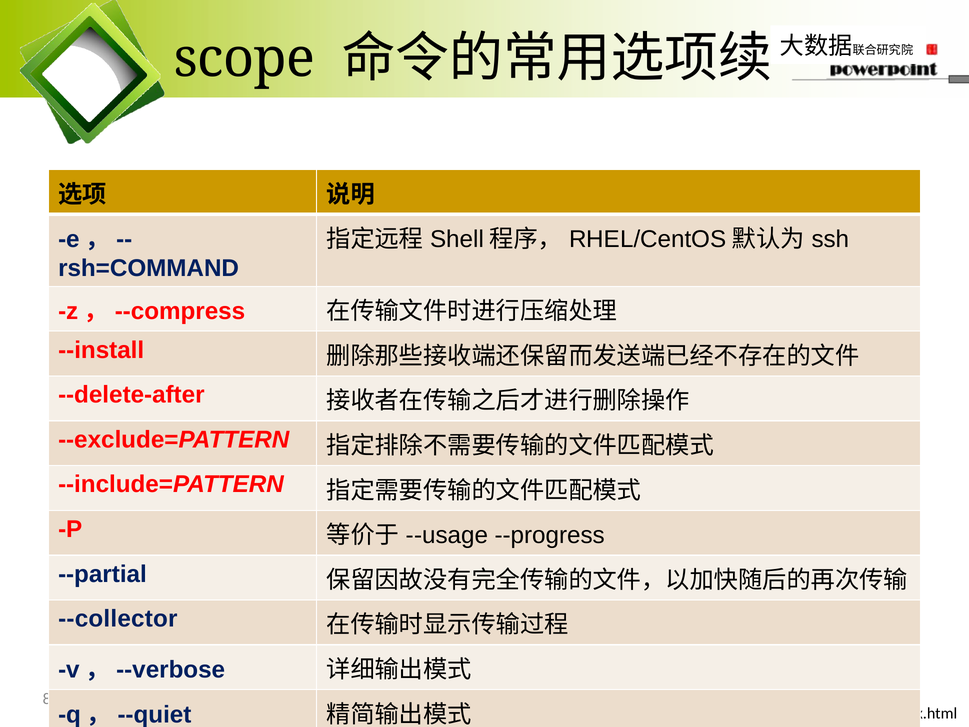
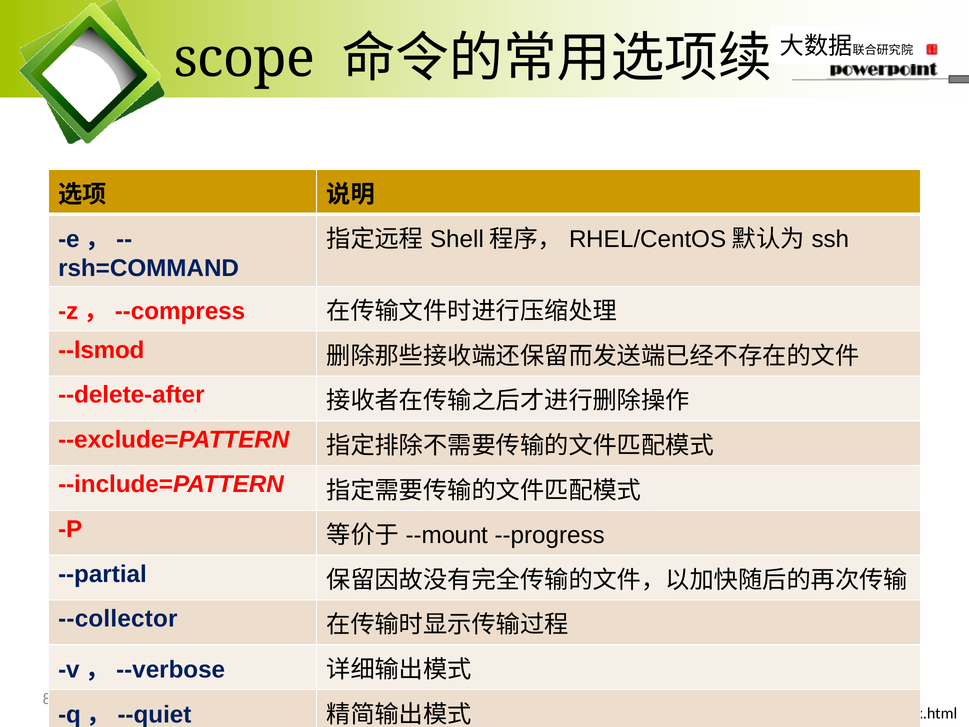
--install: --install -> --lsmod
--usage: --usage -> --mount
